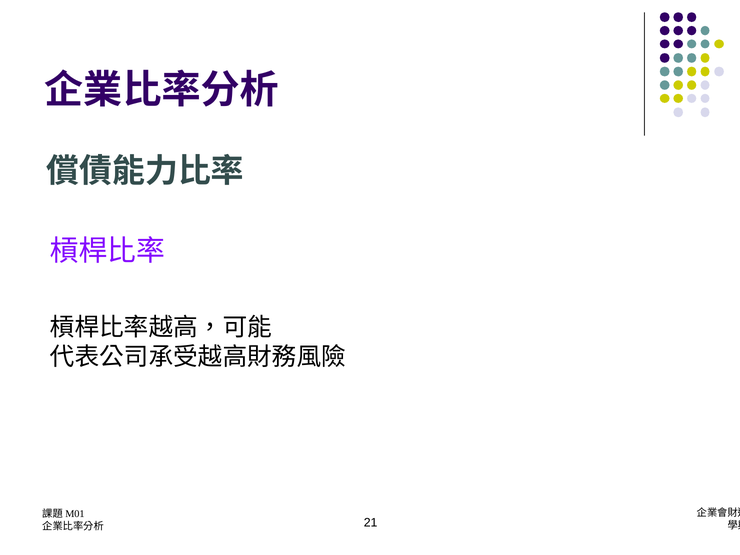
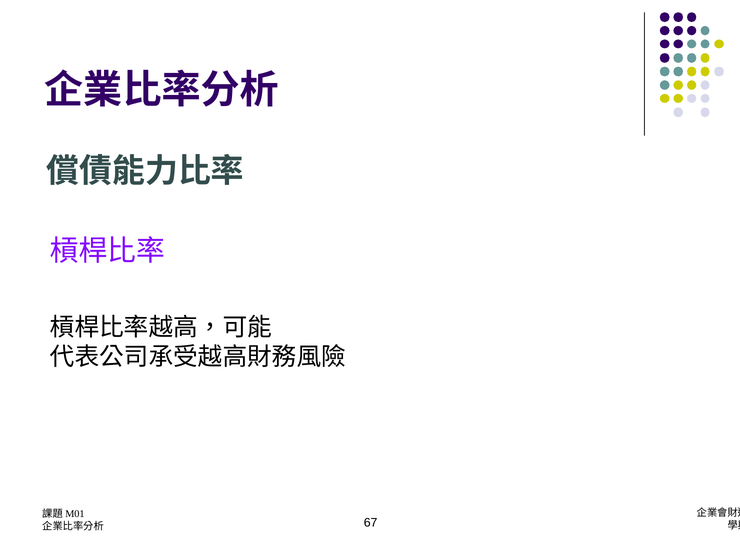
21: 21 -> 67
